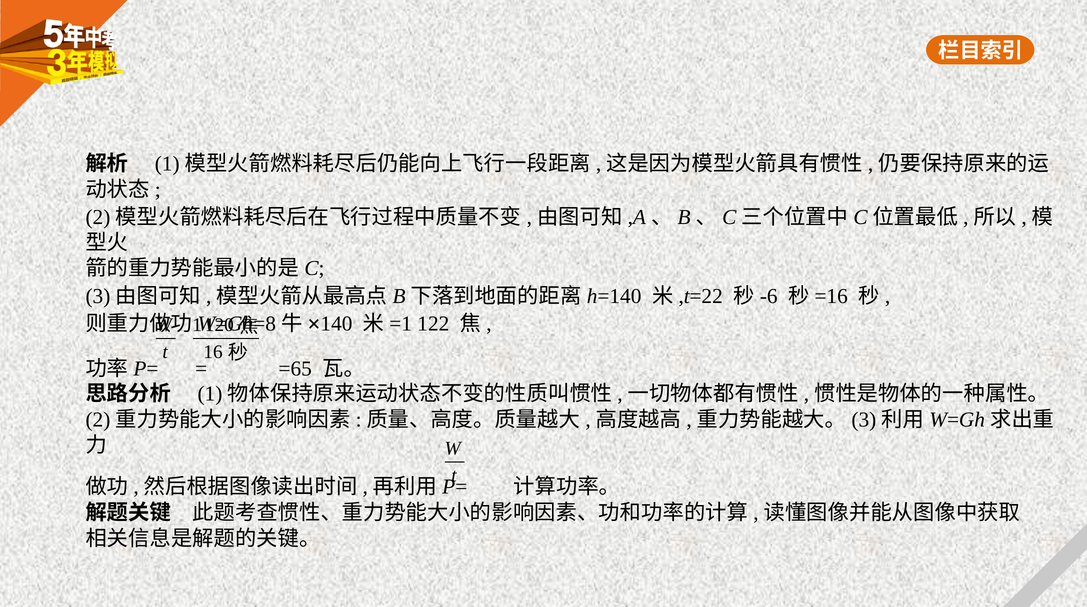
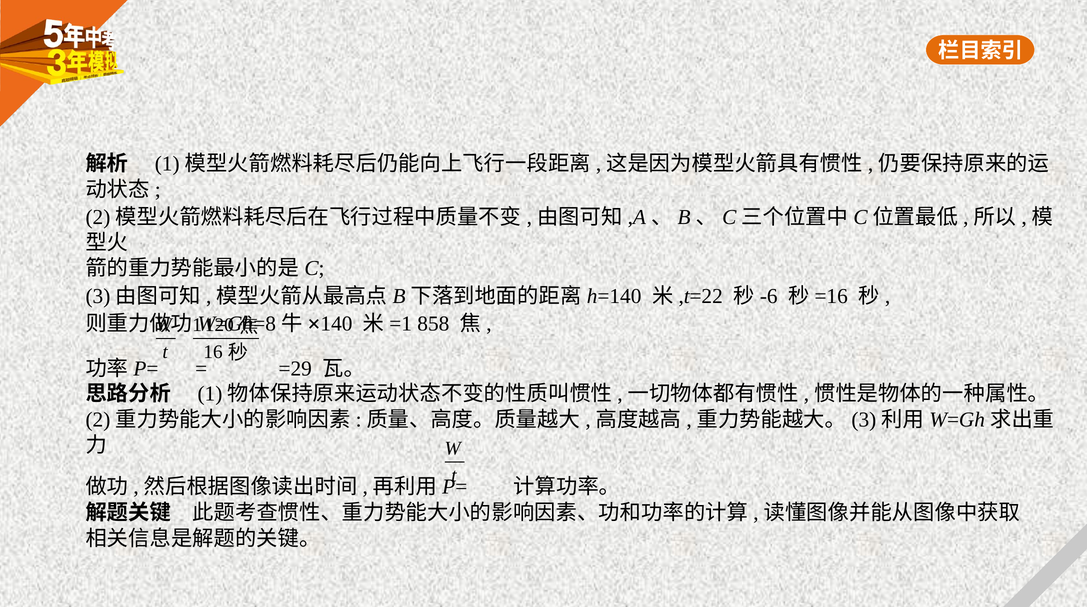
122: 122 -> 858
=65: =65 -> =29
